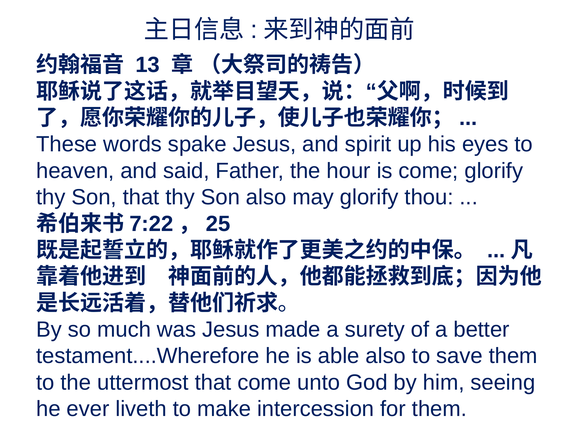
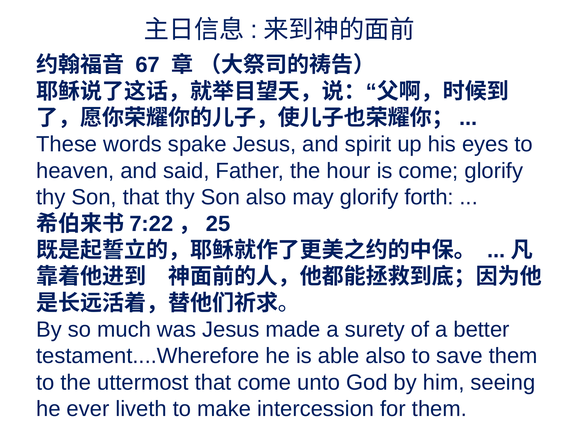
13: 13 -> 67
thou: thou -> forth
